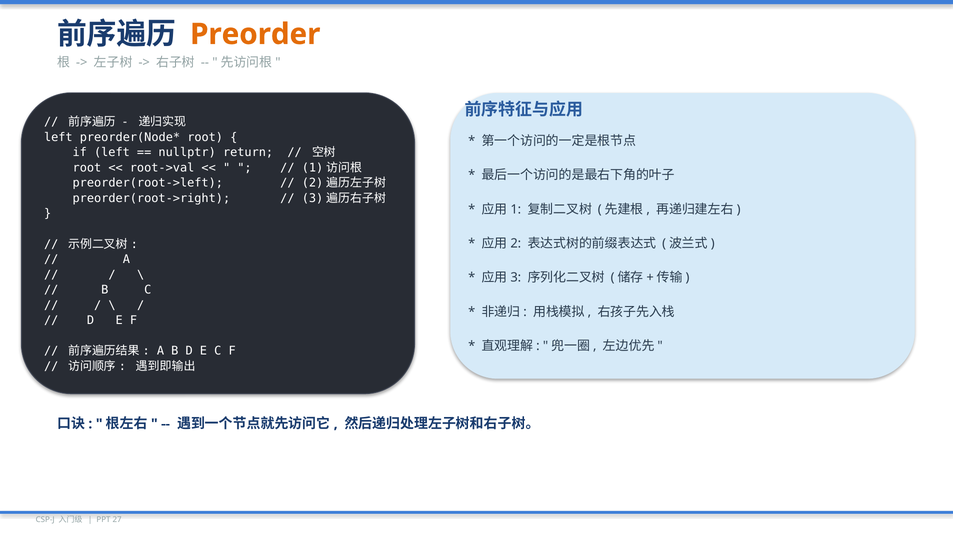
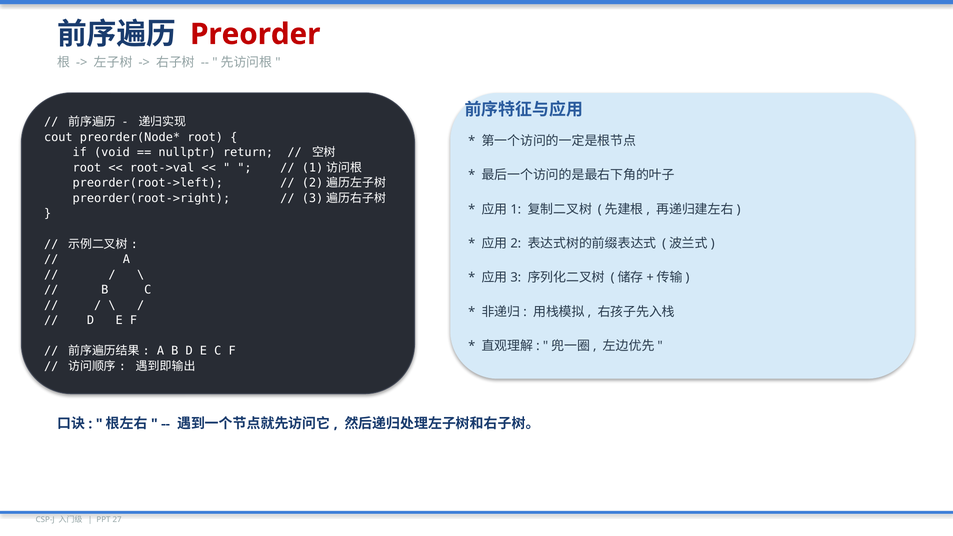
Preorder colour: orange -> red
left at (58, 137): left -> cout
if left: left -> void
